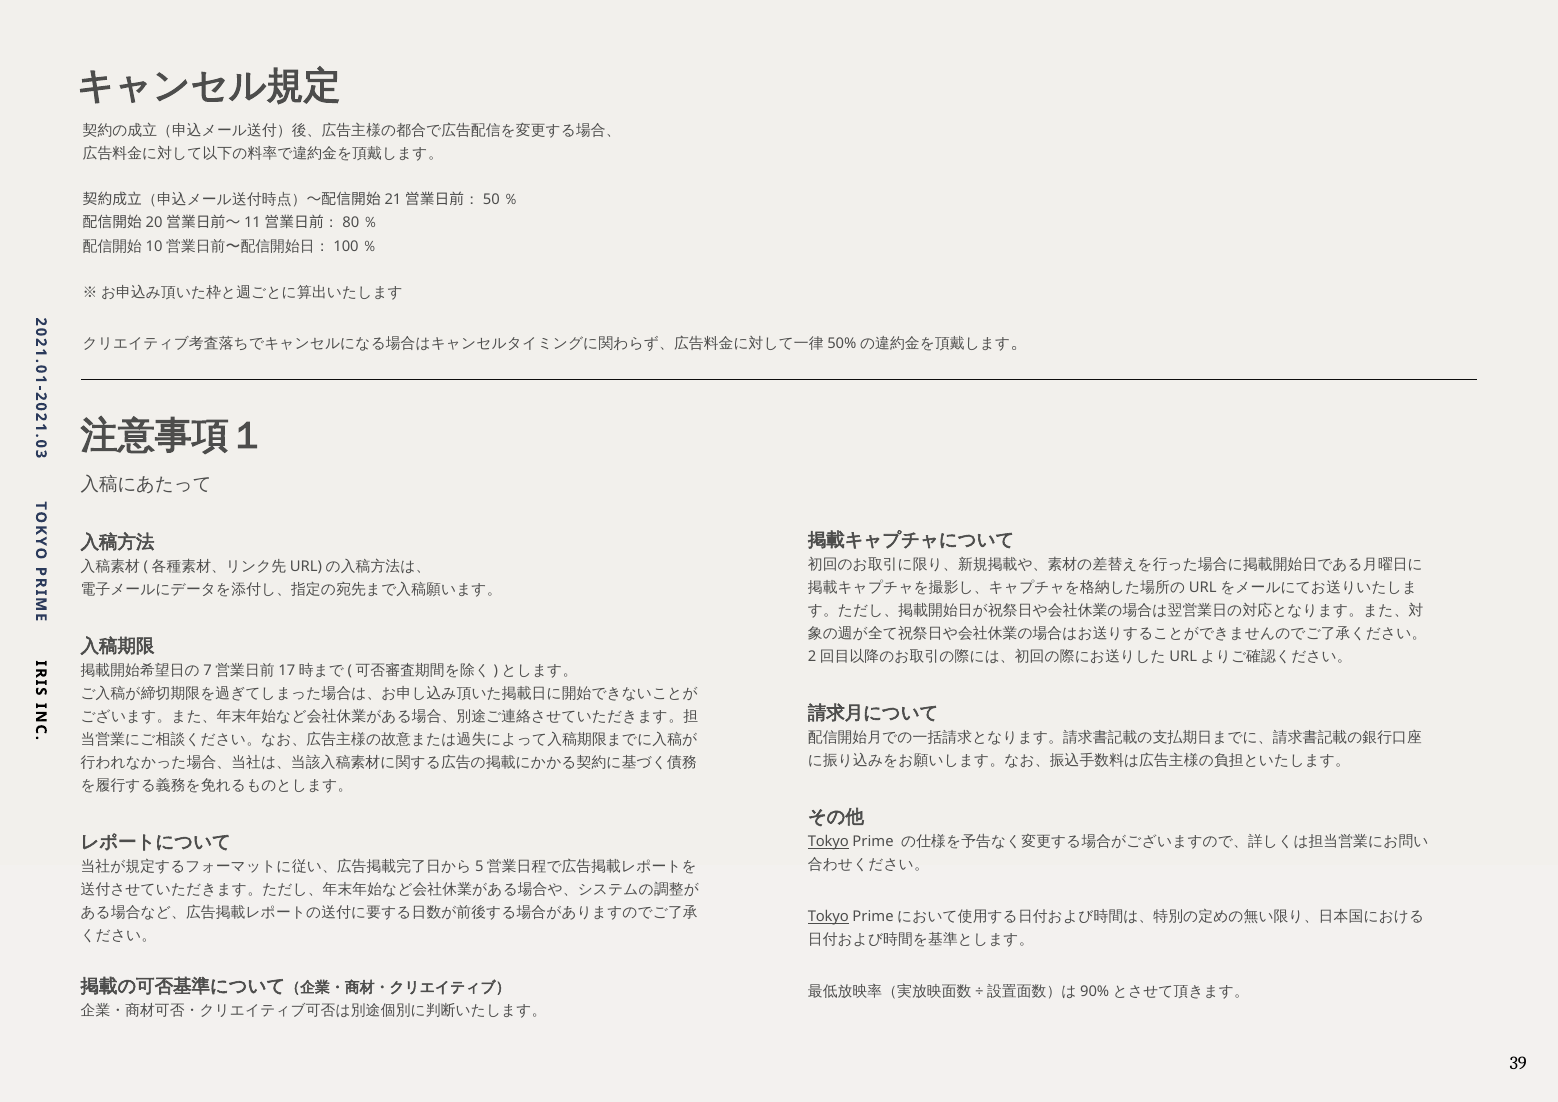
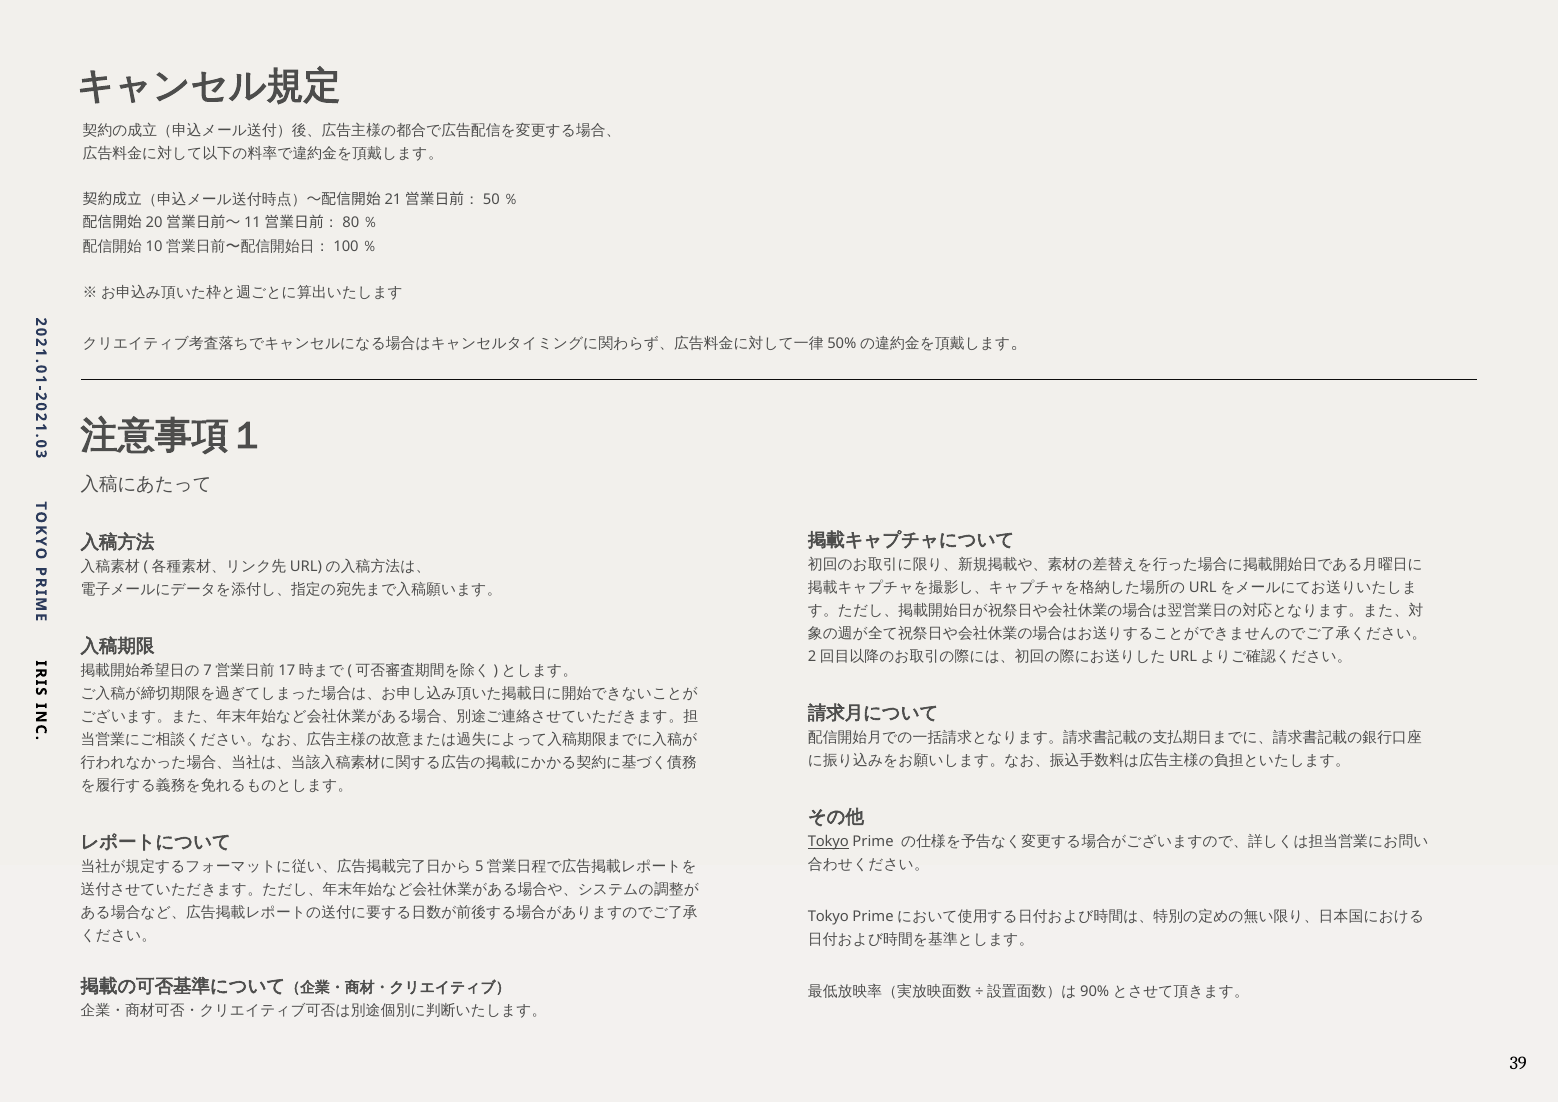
Tokyo at (828, 916) underline: present -> none
